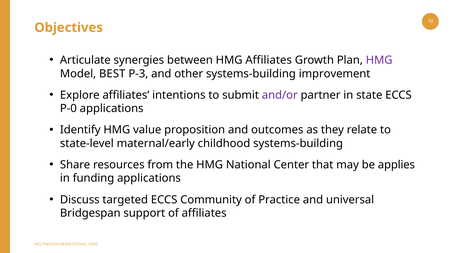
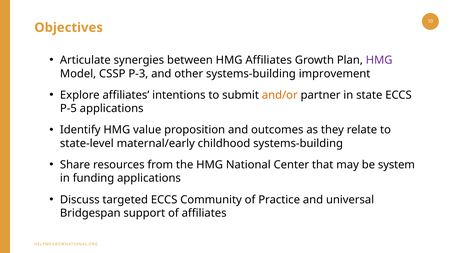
BEST: BEST -> CSSP
and/or colour: purple -> orange
P-0: P-0 -> P-5
applies: applies -> system
